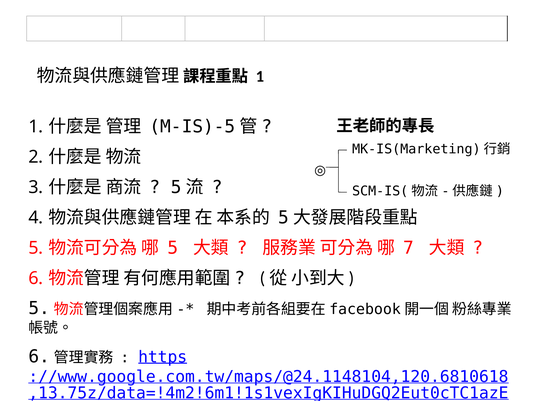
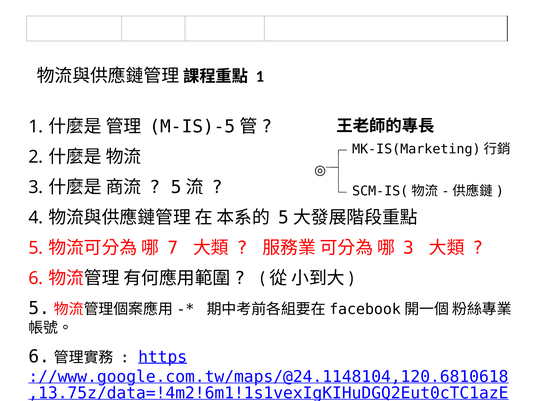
5 at (173, 248): 5 -> 7
7 at (409, 248): 7 -> 3
